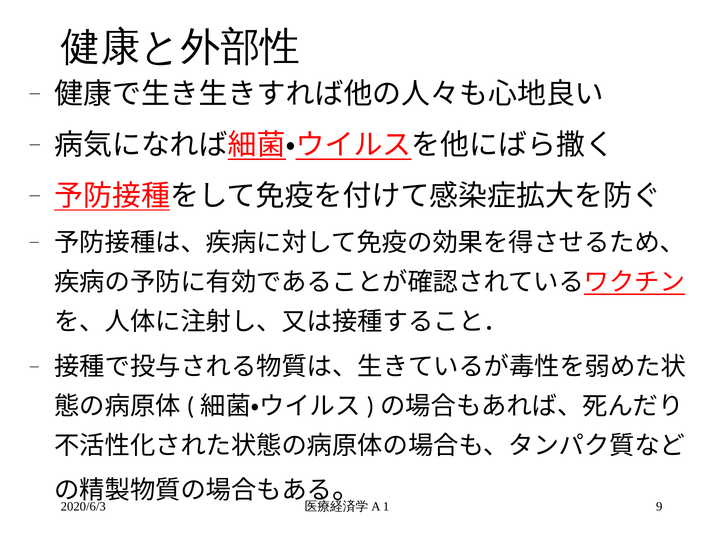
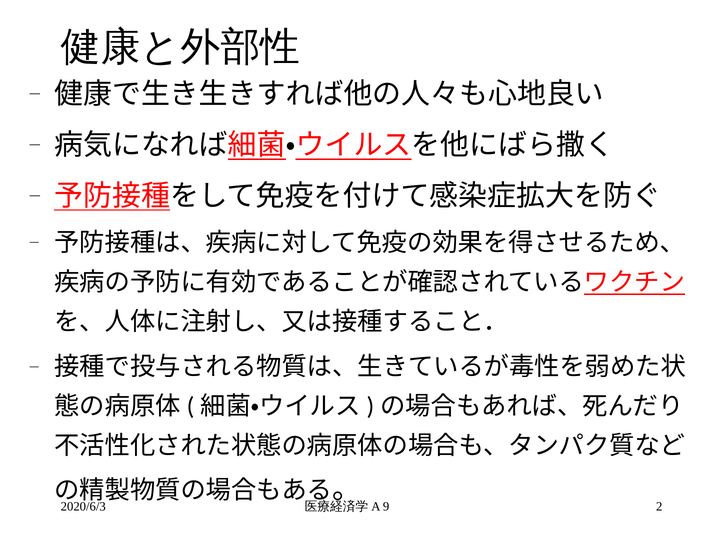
9: 9 -> 2
1: 1 -> 9
